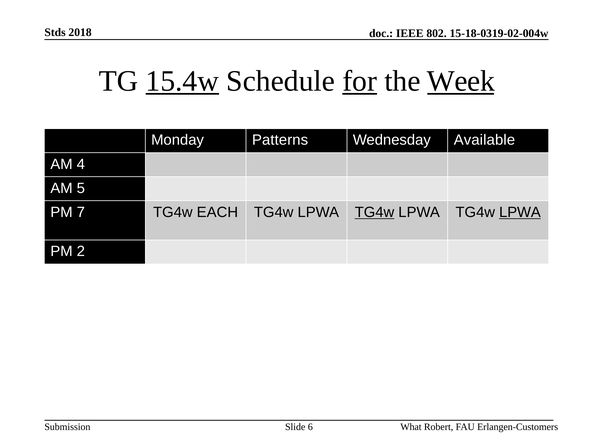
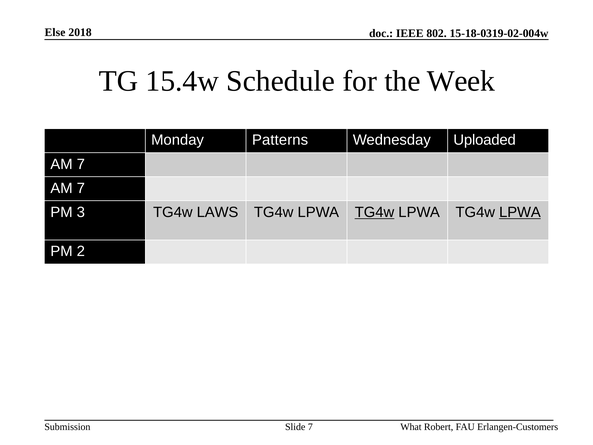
Stds: Stds -> Else
15.4w underline: present -> none
for underline: present -> none
Week underline: present -> none
Available: Available -> Uploaded
4 at (81, 164): 4 -> 7
5 at (81, 188): 5 -> 7
7: 7 -> 3
EACH: EACH -> LAWS
Slide 6: 6 -> 7
